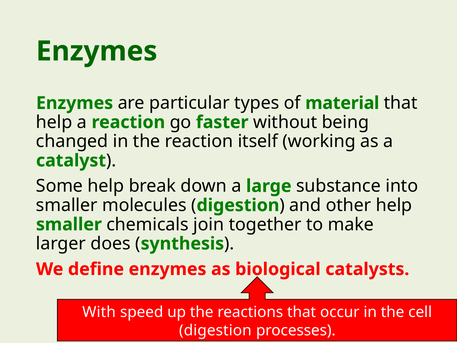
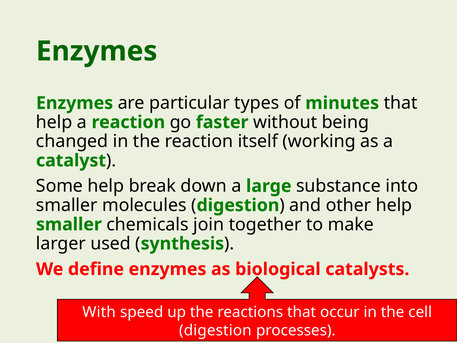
material: material -> minutes
does: does -> used
